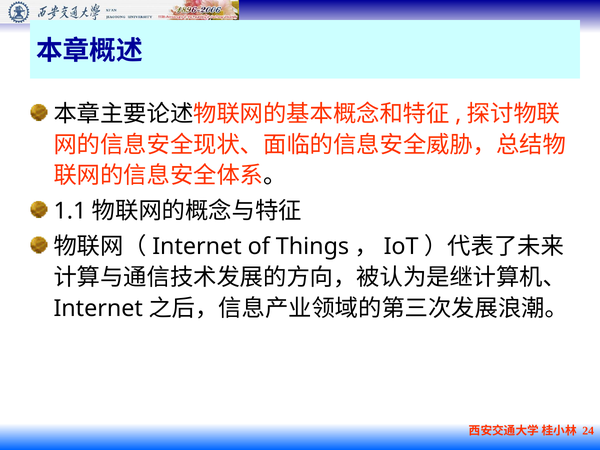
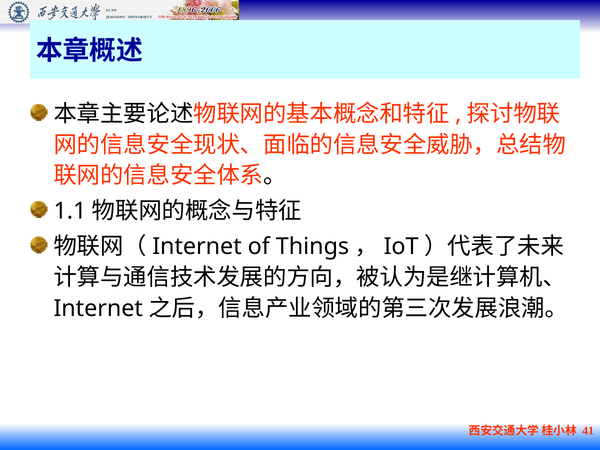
24: 24 -> 41
